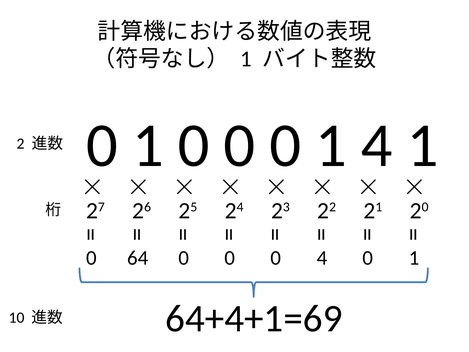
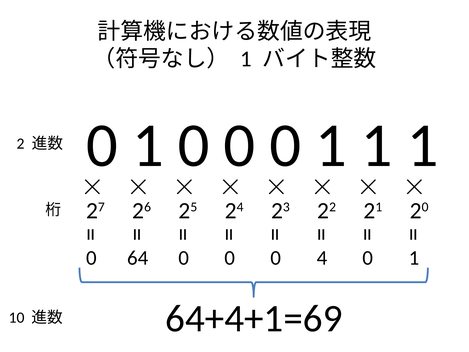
0 1 4: 4 -> 1
